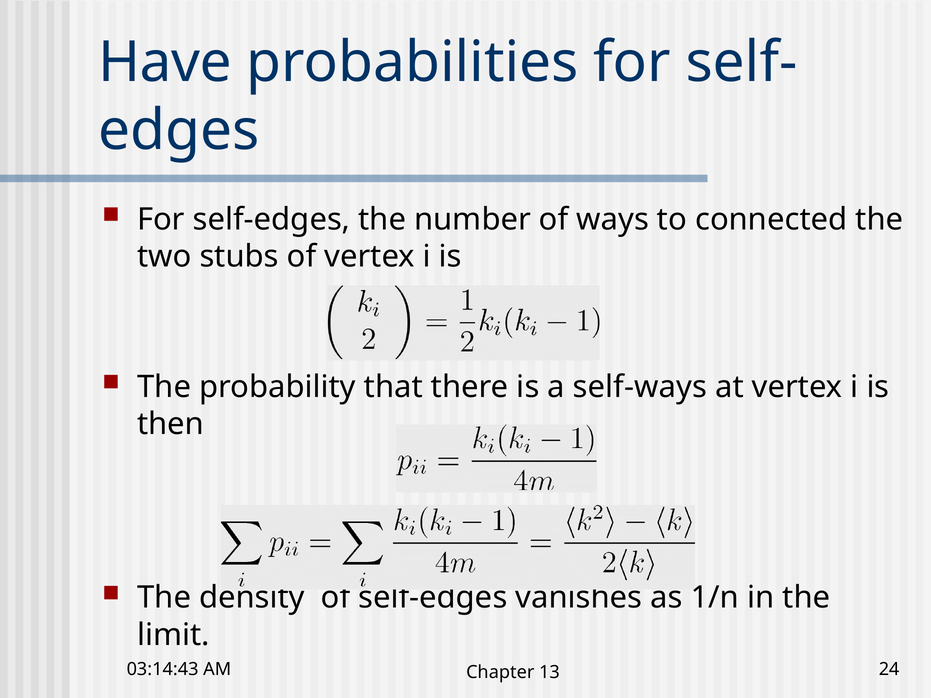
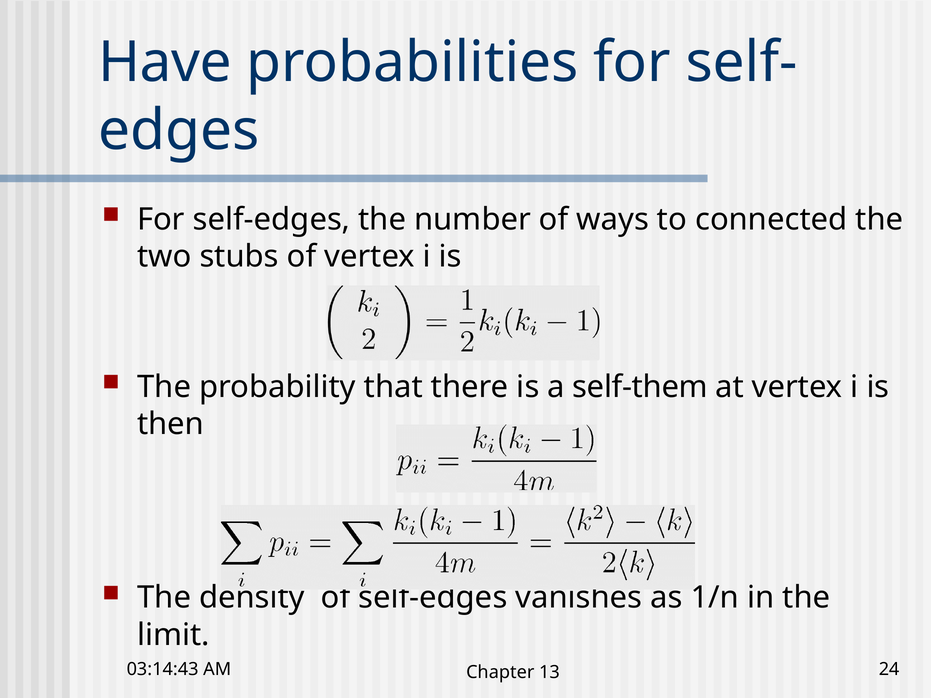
self-ways: self-ways -> self-them
